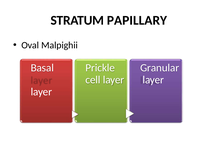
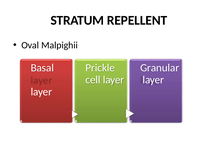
PAPILLARY: PAPILLARY -> REPELLENT
